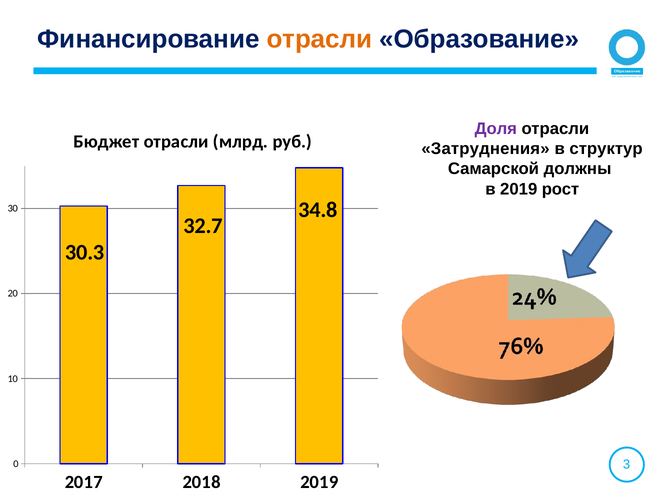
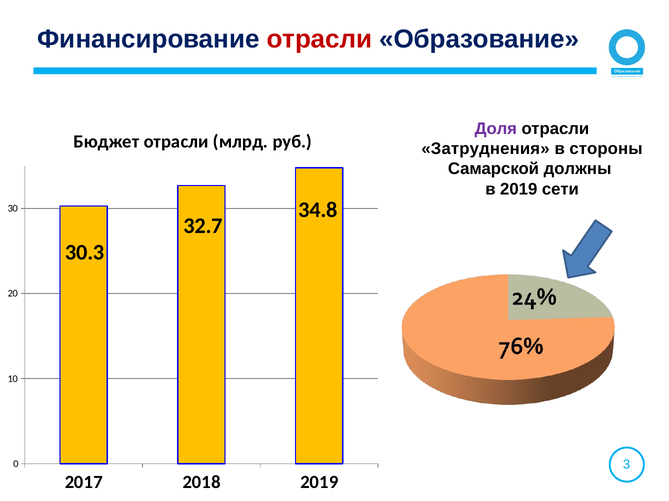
отрасли at (319, 39) colour: orange -> red
структур: структур -> стороны
рост: рост -> сети
